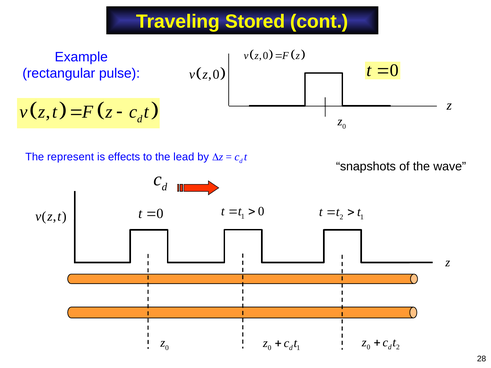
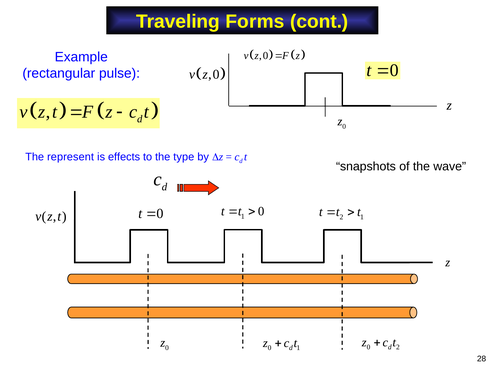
Stored: Stored -> Forms
lead: lead -> type
